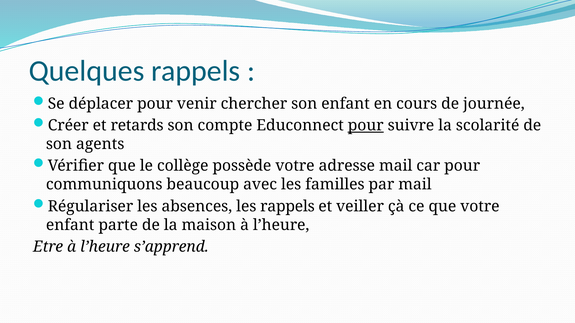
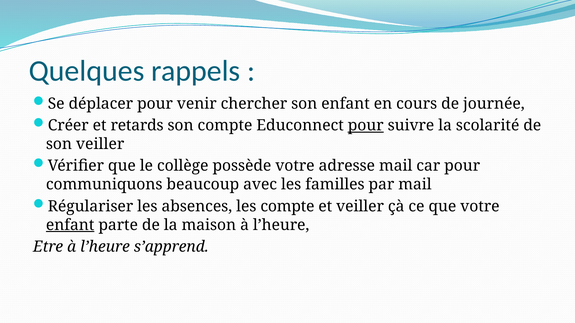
son agents: agents -> veiller
les rappels: rappels -> compte
enfant at (70, 225) underline: none -> present
